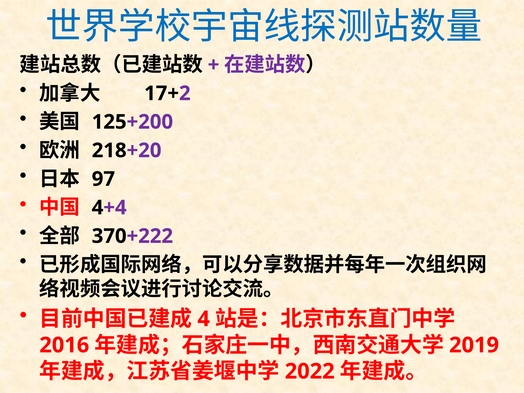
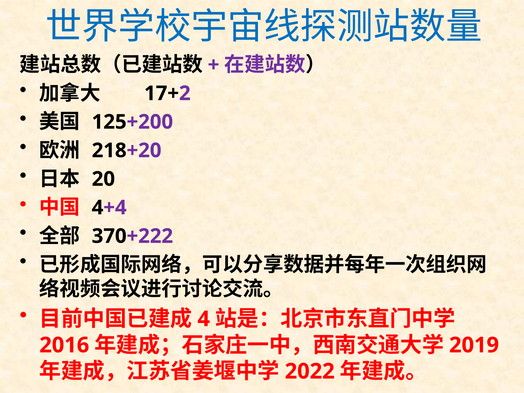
97: 97 -> 20
